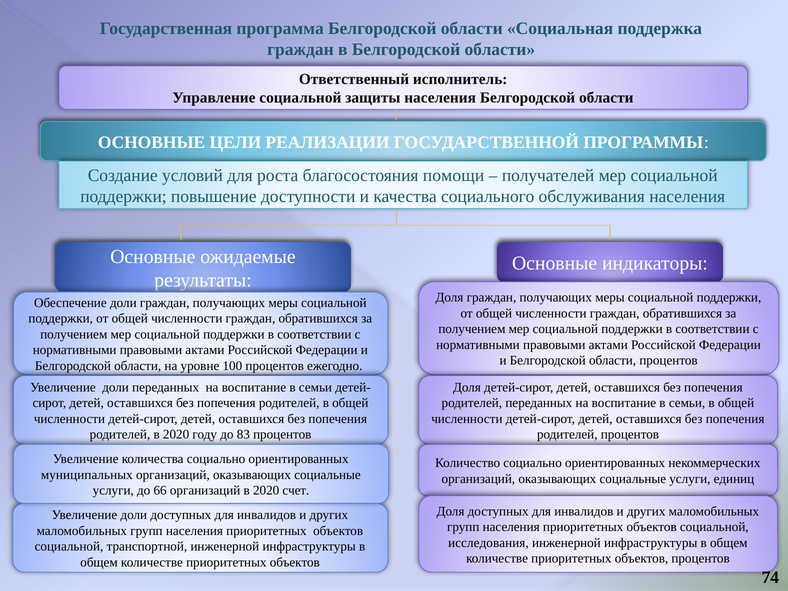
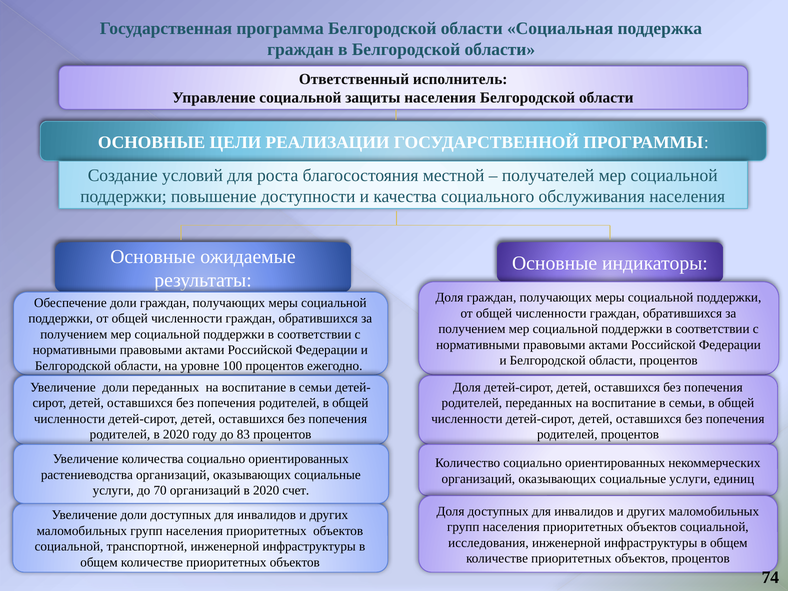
помощи: помощи -> местной
муниципальных: муниципальных -> растениеводства
66: 66 -> 70
